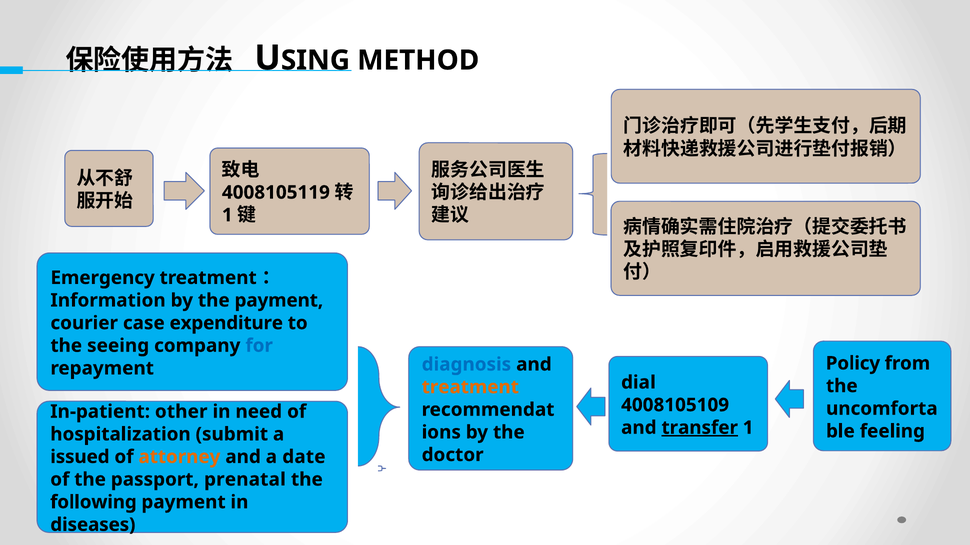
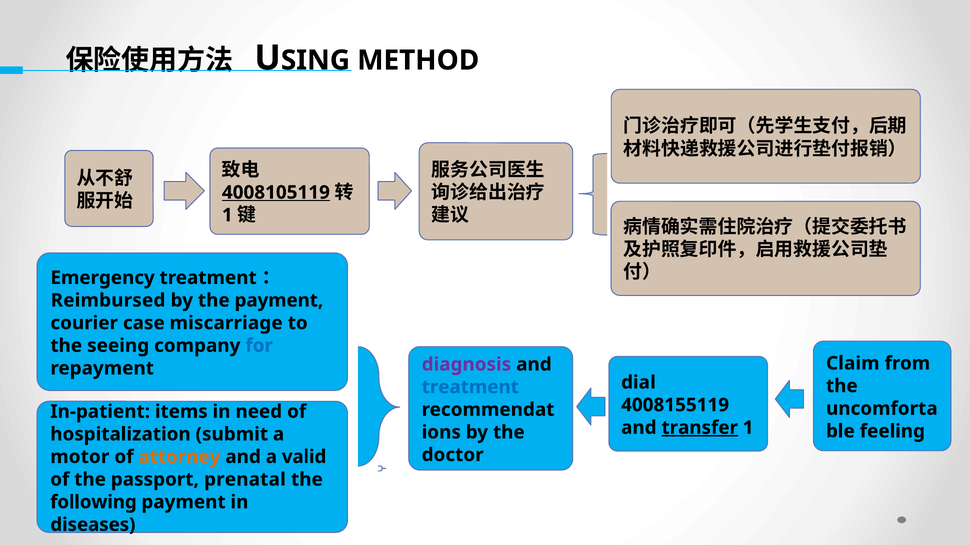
4008105119 underline: none -> present
Information: Information -> Reimbursed
expenditure: expenditure -> miscarriage
Policy: Policy -> Claim
diagnosis colour: blue -> purple
treatment at (470, 387) colour: orange -> blue
4008105109: 4008105109 -> 4008155119
other: other -> items
issued: issued -> motor
date: date -> valid
